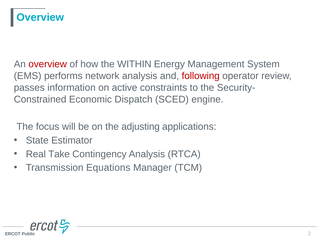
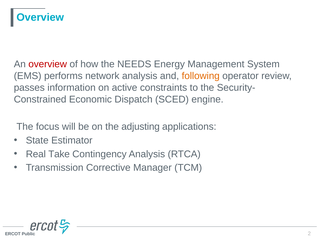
WITHIN: WITHIN -> NEEDS
following colour: red -> orange
Equations: Equations -> Corrective
